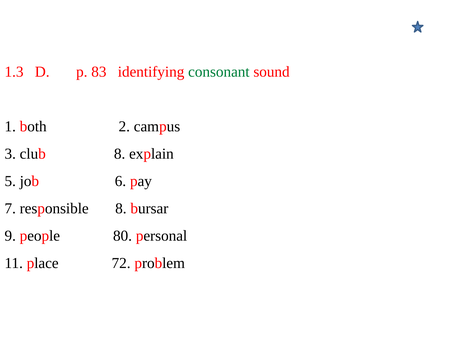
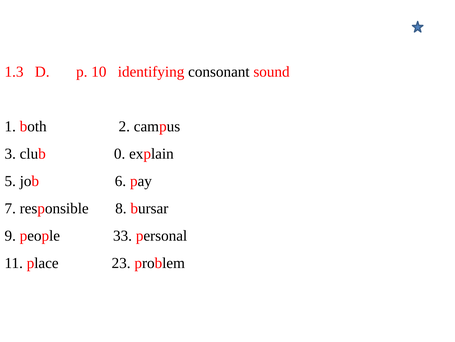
83: 83 -> 10
consonant colour: green -> black
club 8: 8 -> 0
80: 80 -> 33
72: 72 -> 23
